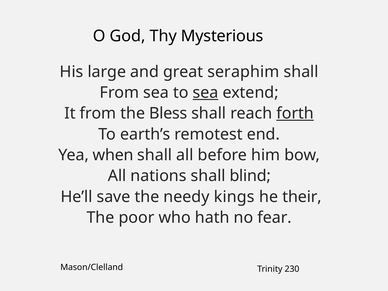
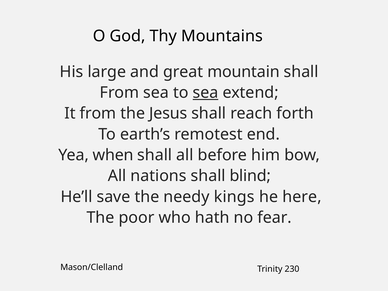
Mysterious: Mysterious -> Mountains
seraphim: seraphim -> mountain
Bless: Bless -> Jesus
forth underline: present -> none
their: their -> here
